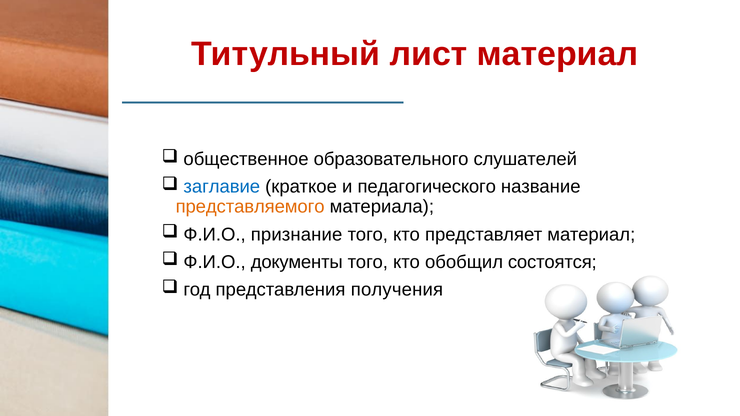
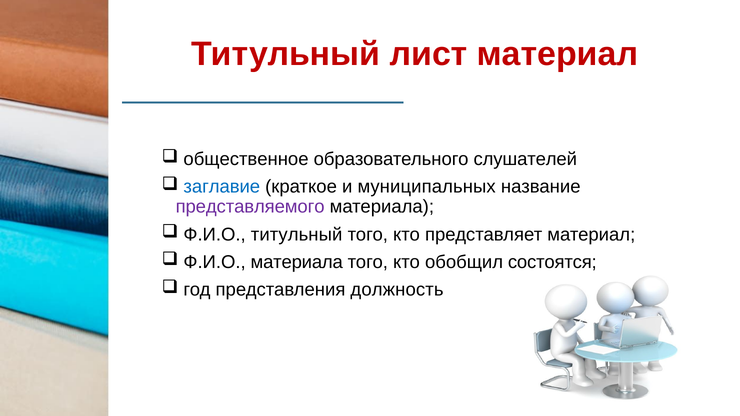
педагогического: педагогического -> муниципальных
представляемого colour: orange -> purple
Ф.И.О признание: признание -> титульный
Ф.И.О документы: документы -> материала
получения: получения -> должность
